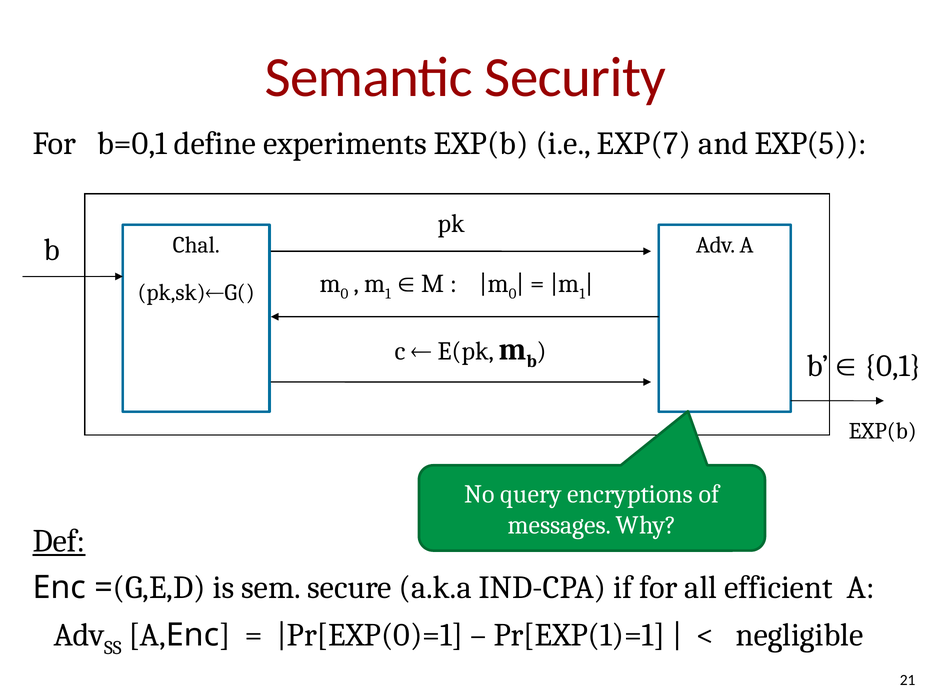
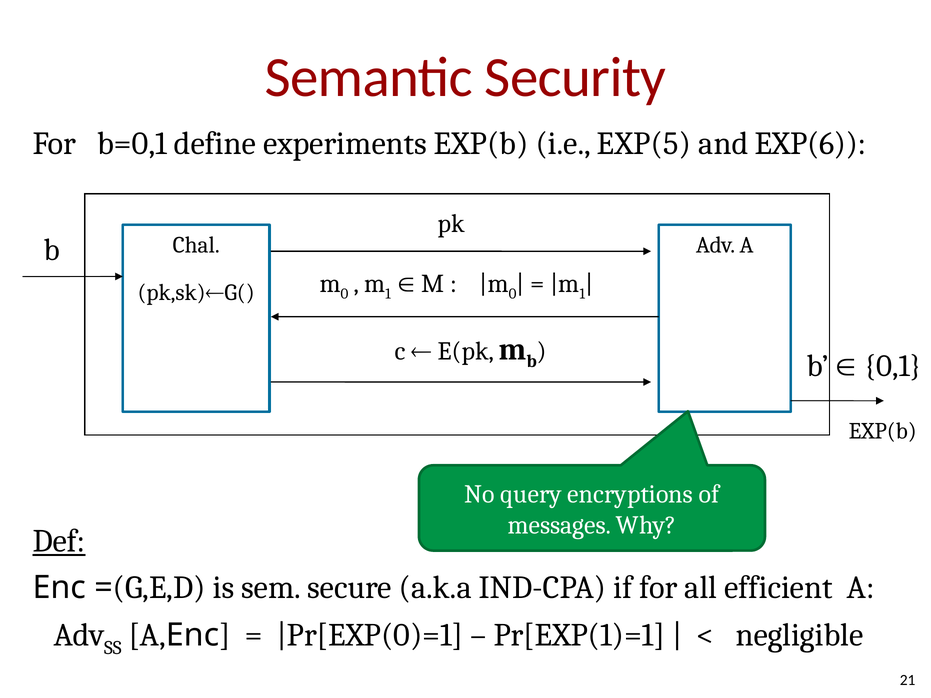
EXP(7: EXP(7 -> EXP(5
EXP(5: EXP(5 -> EXP(6
